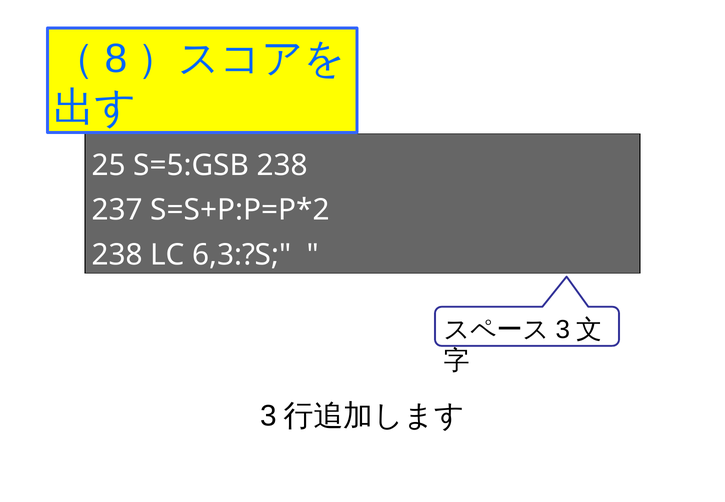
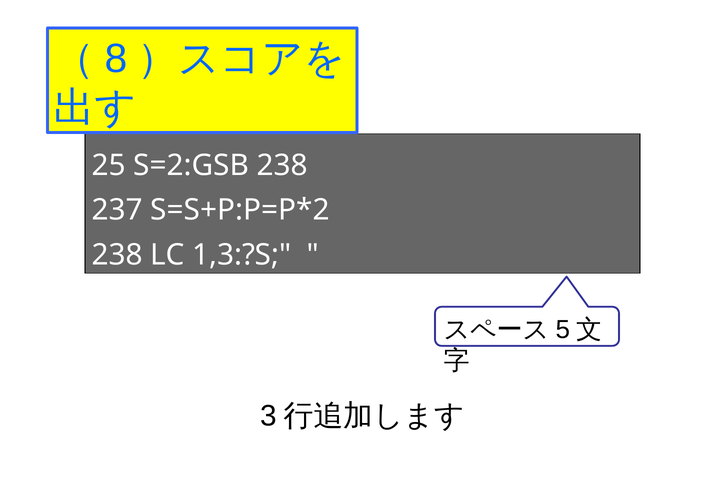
S=5:GSB: S=5:GSB -> S=2:GSB
6,3:?S: 6,3:?S -> 1,3:?S
3 at (563, 329): 3 -> 5
